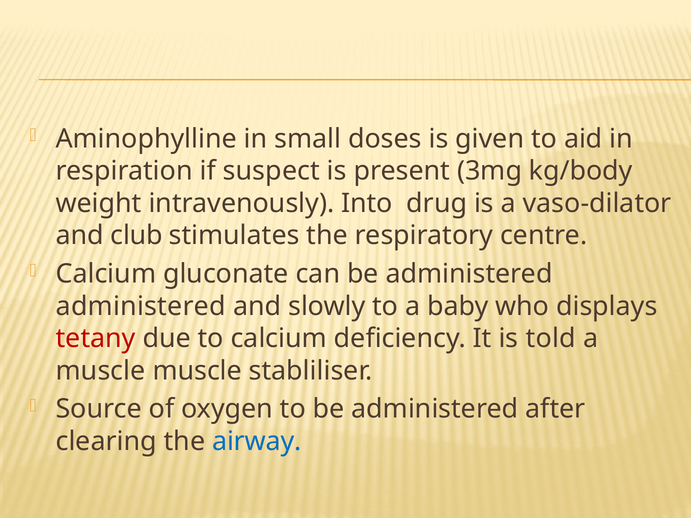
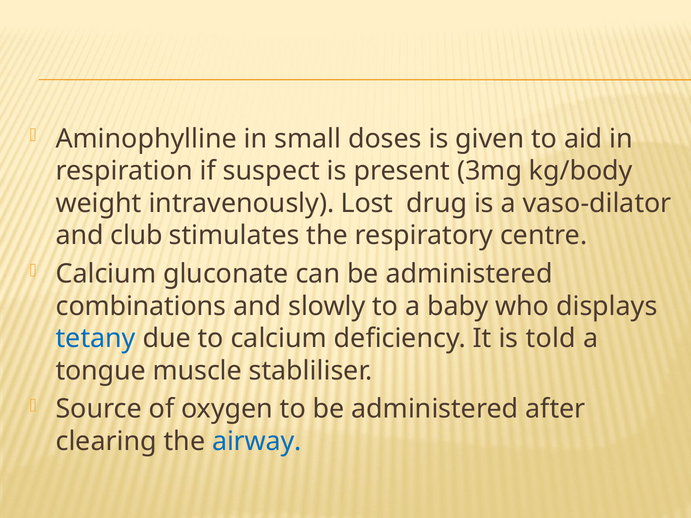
Into: Into -> Lost
administered at (141, 306): administered -> combinations
tetany colour: red -> blue
muscle at (101, 371): muscle -> tongue
